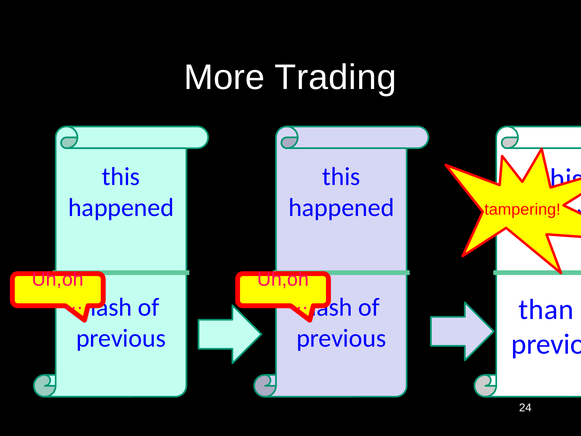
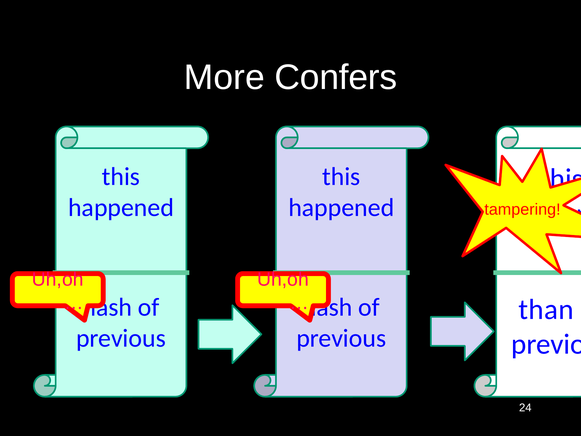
Trading: Trading -> Confers
